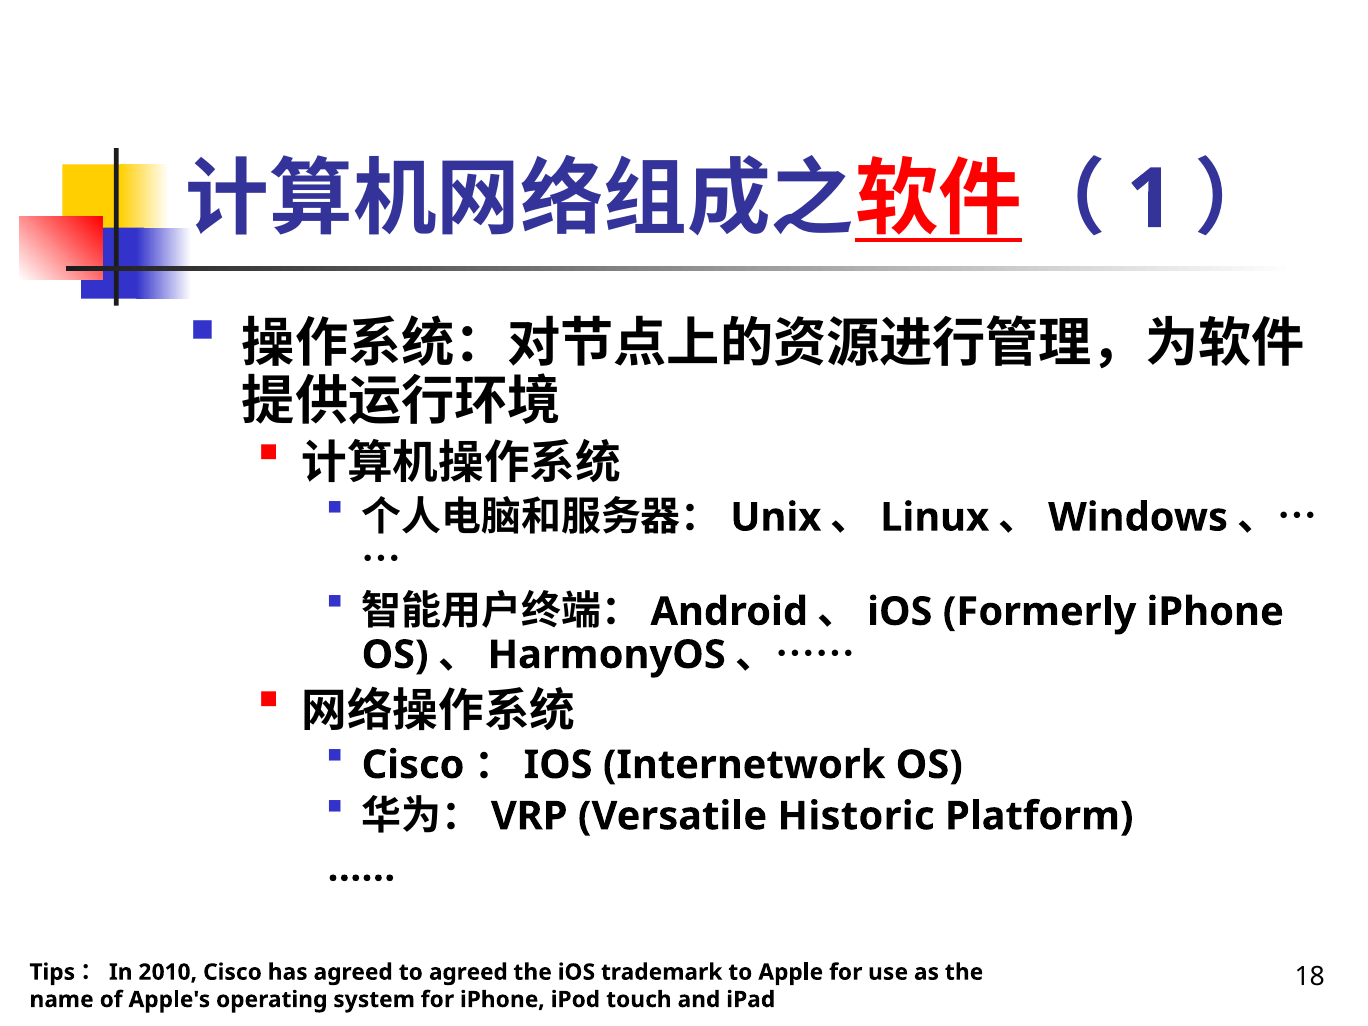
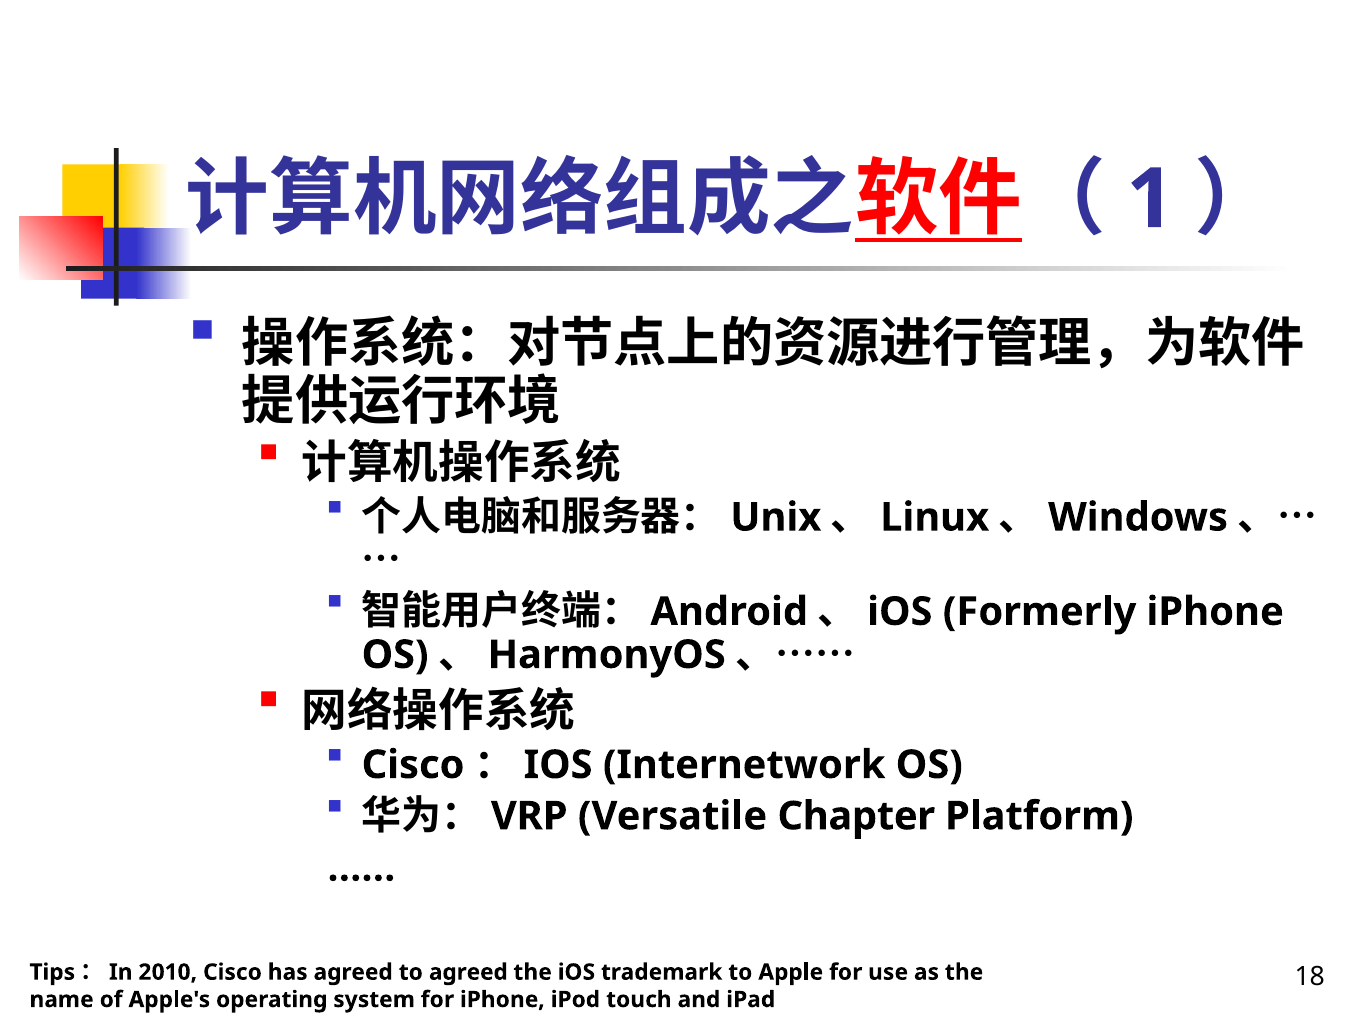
Historic: Historic -> Chapter
